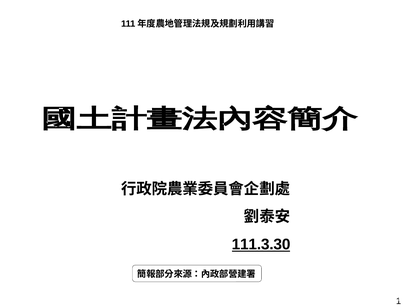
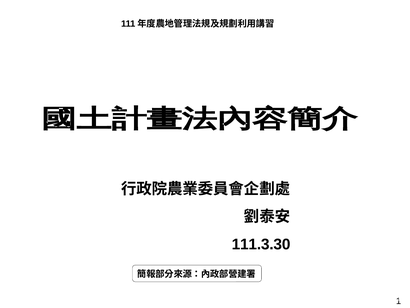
111.3.30 underline: present -> none
